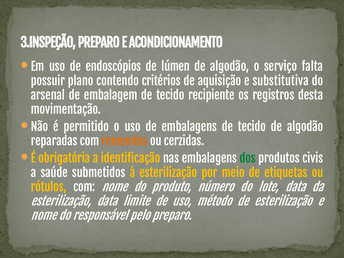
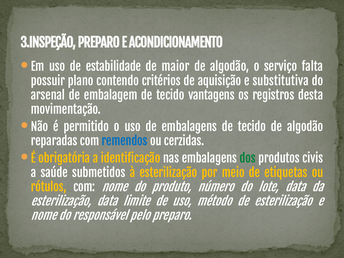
endoscópios: endoscópios -> estabilidade
lúmen: lúmen -> maior
recipiente: recipiente -> vantagens
remendos colour: orange -> blue
